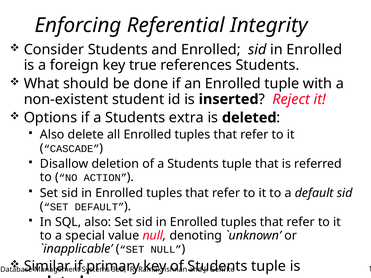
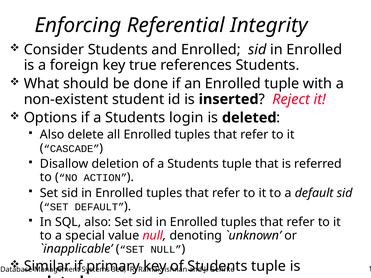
extra: extra -> login
